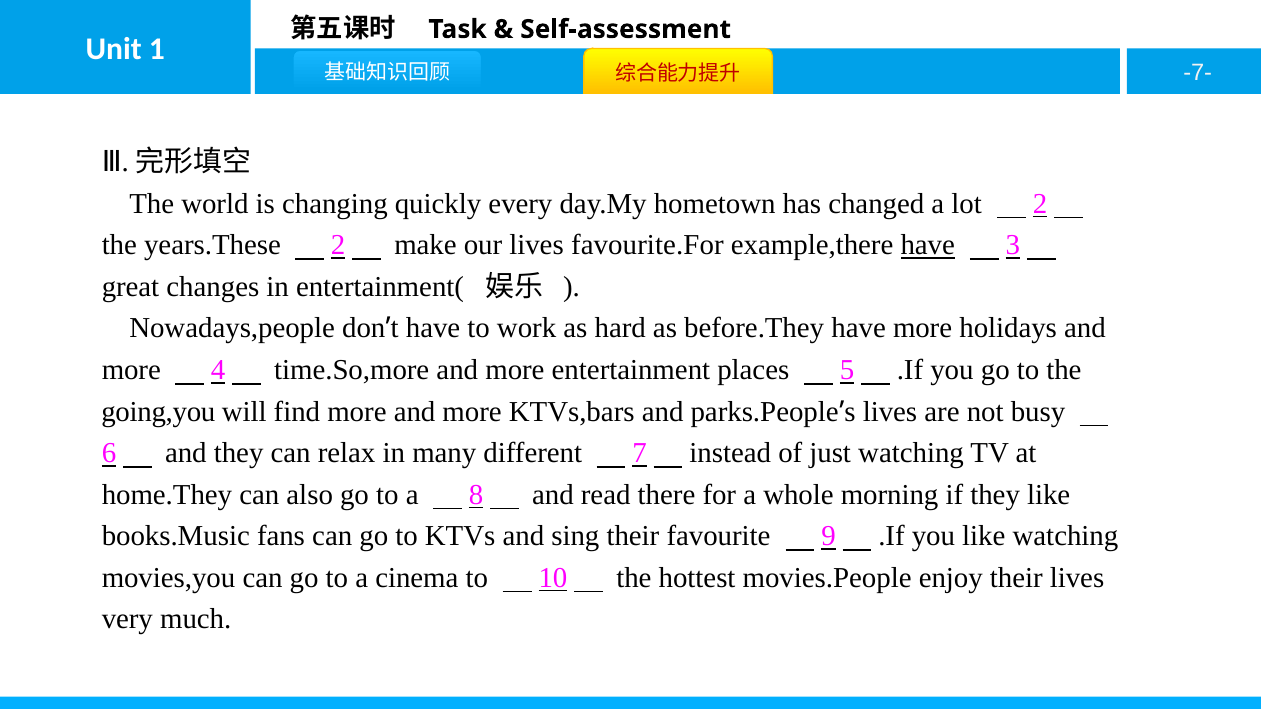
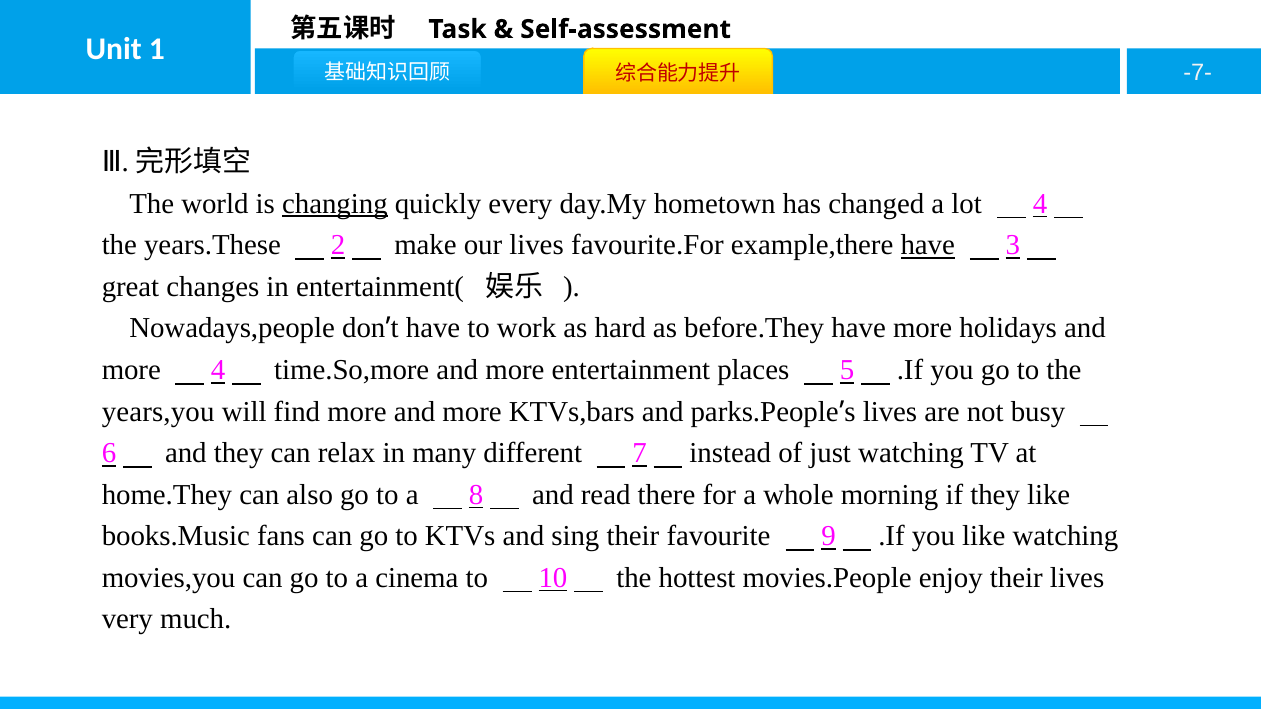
changing underline: none -> present
lot 2: 2 -> 4
going,you: going,you -> years,you
